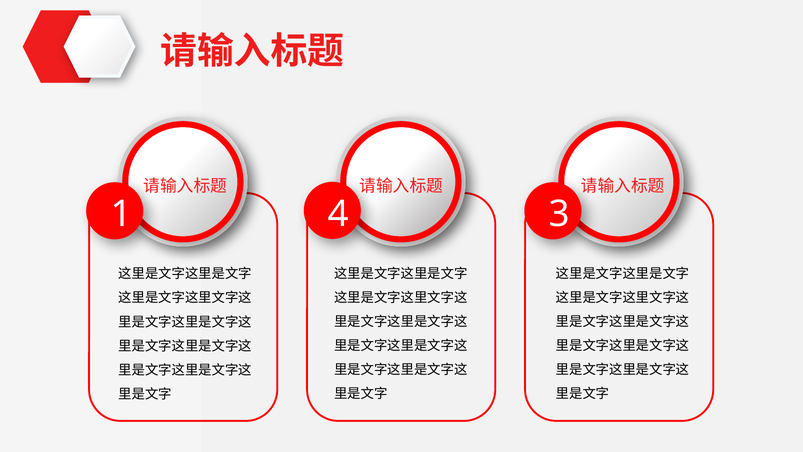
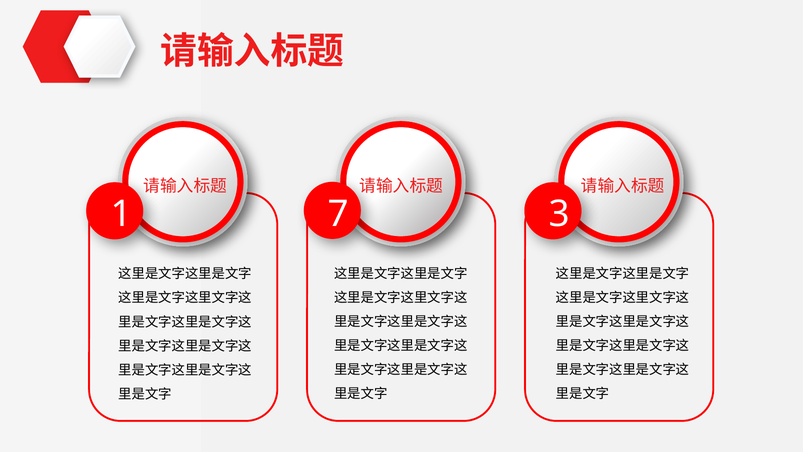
4: 4 -> 7
